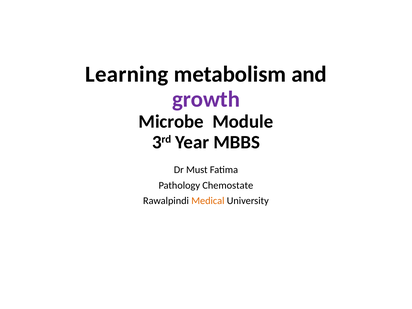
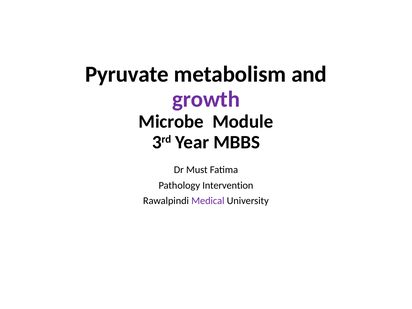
Learning: Learning -> Pyruvate
Chemostate: Chemostate -> Intervention
Medical colour: orange -> purple
